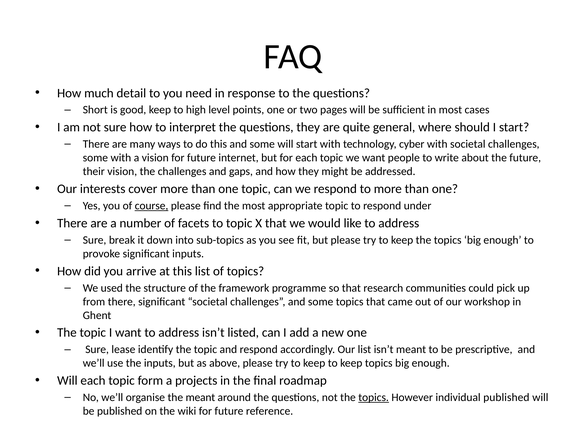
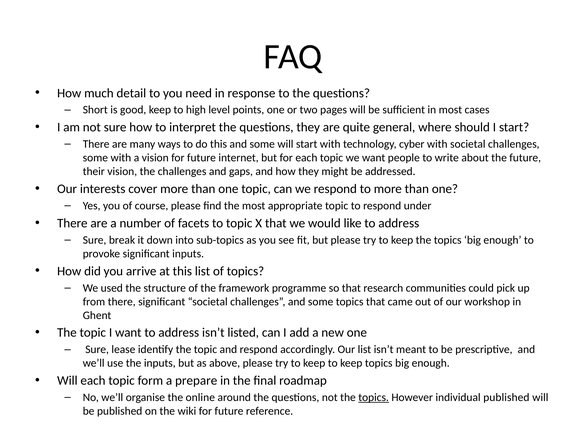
course underline: present -> none
projects: projects -> prepare
the meant: meant -> online
